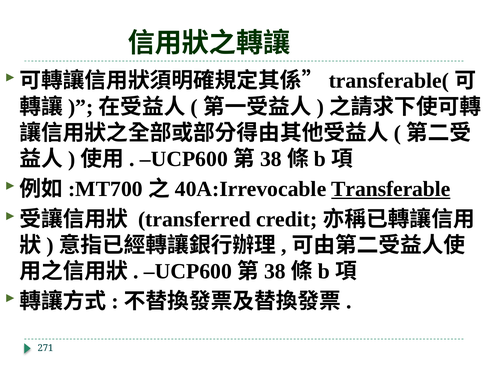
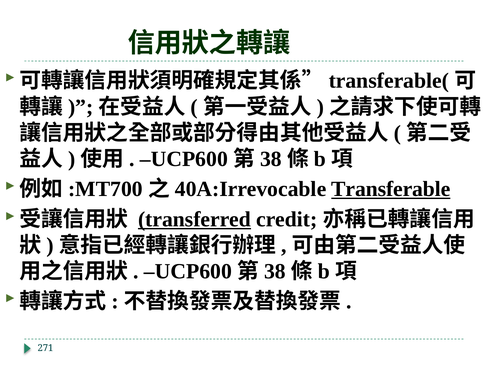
transferred underline: none -> present
